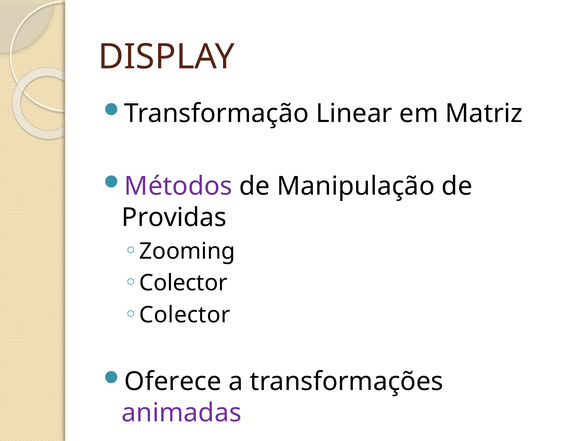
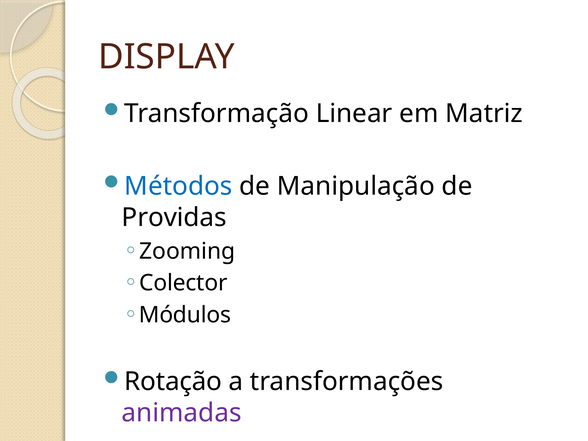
Métodos colour: purple -> blue
Colector at (185, 315): Colector -> Módulos
Oferece: Oferece -> Rotação
